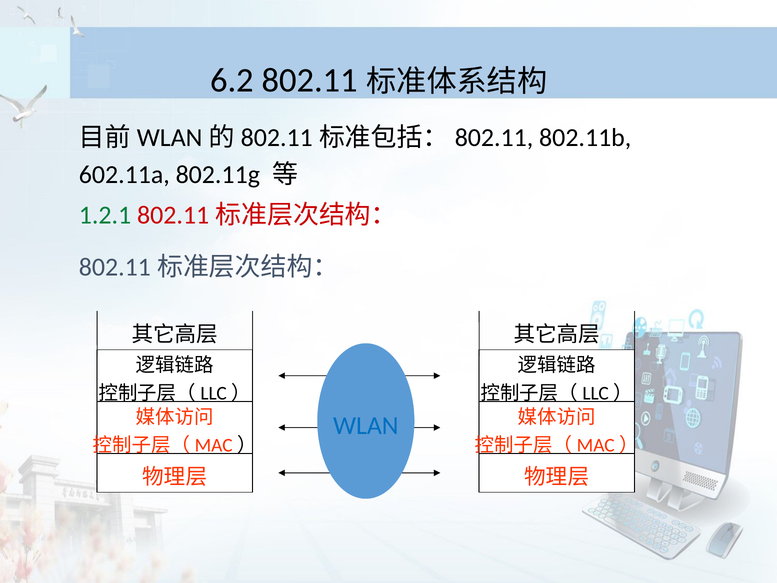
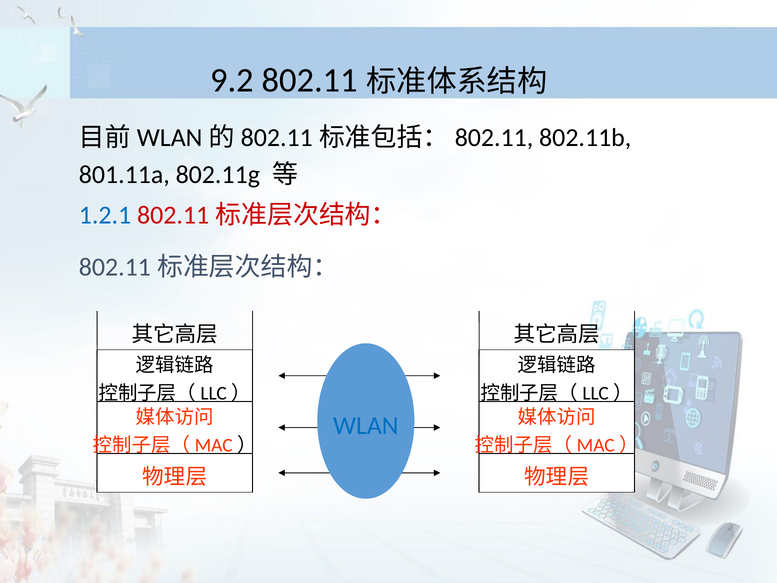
6.2: 6.2 -> 9.2
602.11a: 602.11a -> 801.11a
1.2.1 colour: green -> blue
